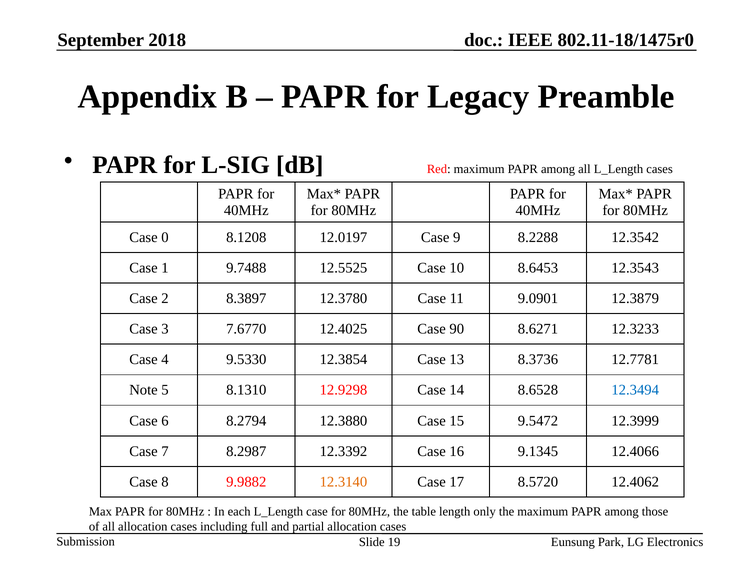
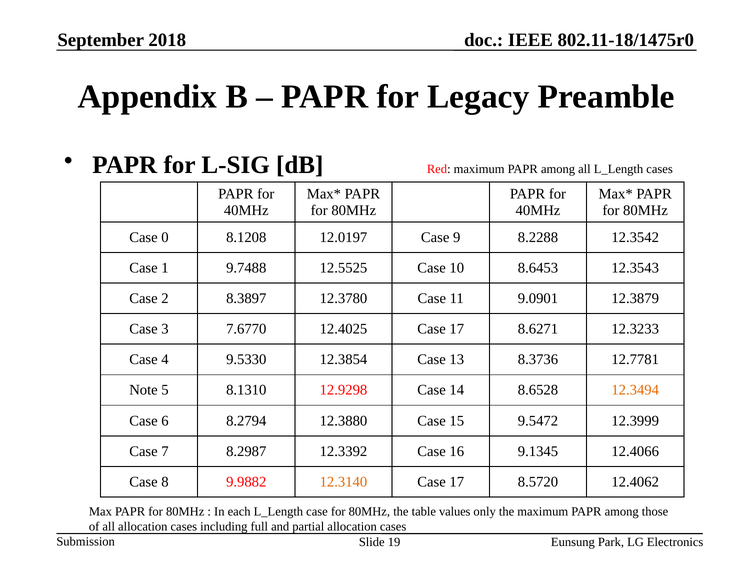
12.4025 Case 90: 90 -> 17
12.3494 colour: blue -> orange
length: length -> values
